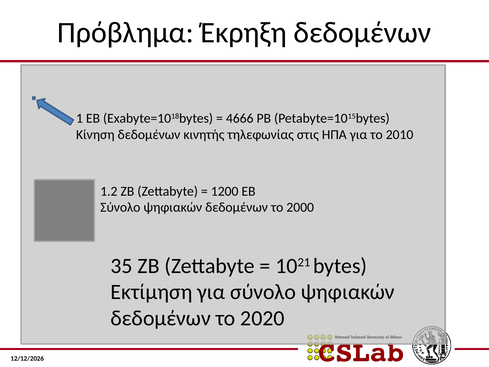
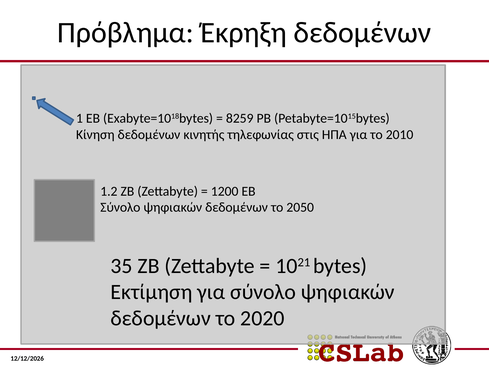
4666: 4666 -> 8259
2000: 2000 -> 2050
